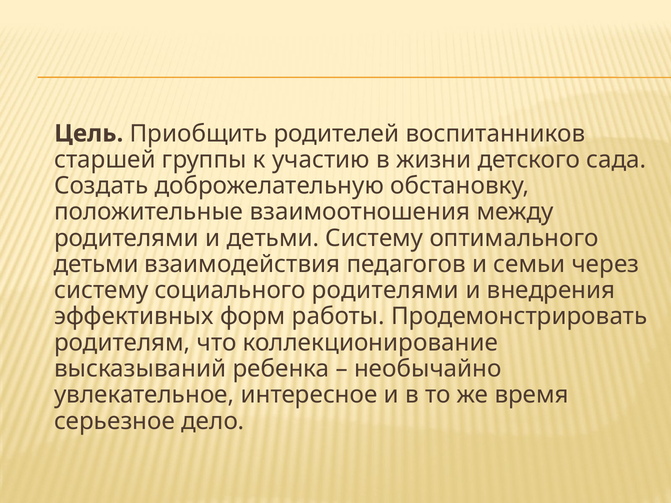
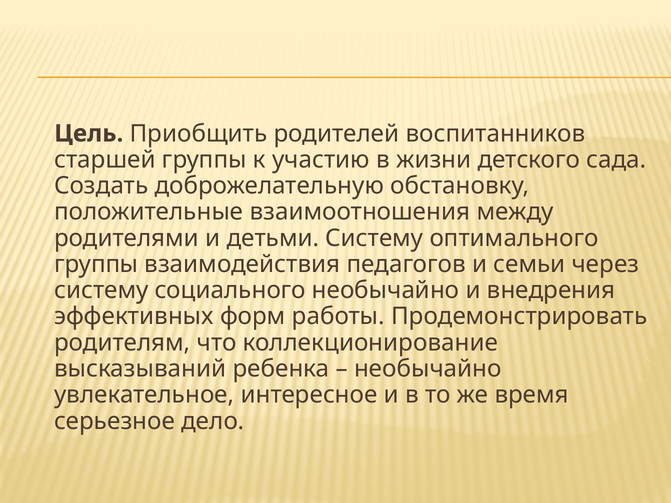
детьми at (96, 264): детьми -> группы
социального родителями: родителями -> необычайно
